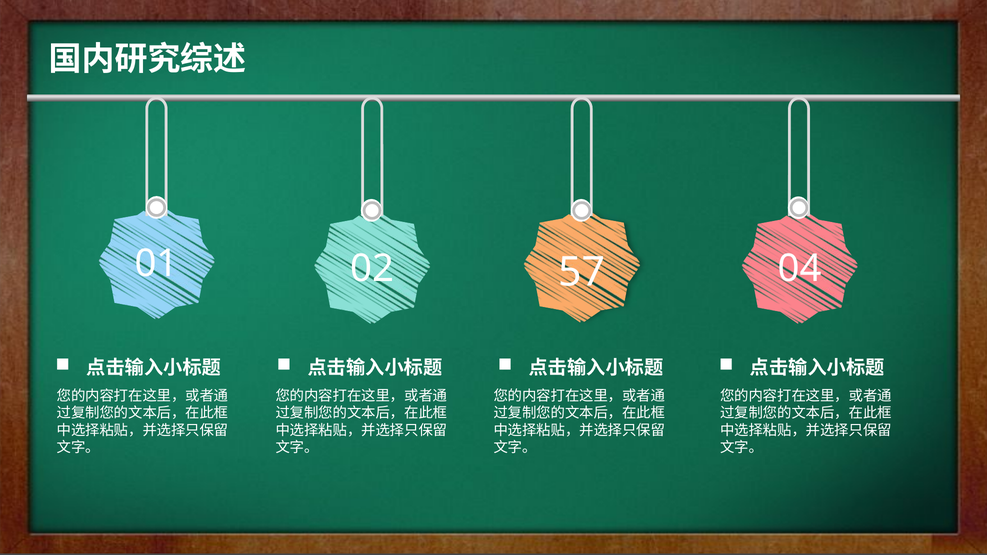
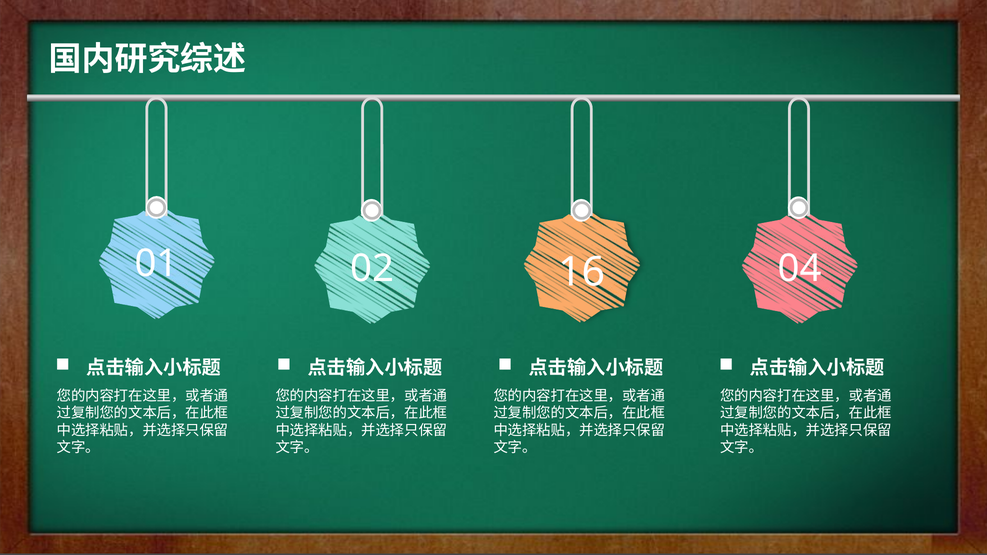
57: 57 -> 16
